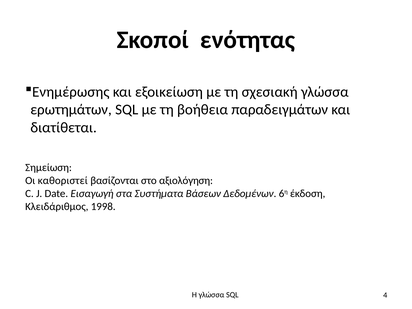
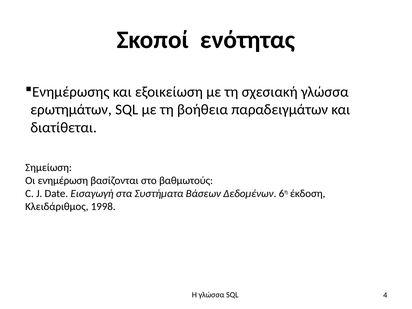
καθοριστεί: καθοριστεί -> ενημέρωση
αξιολόγηση: αξιολόγηση -> βαθμωτούς
